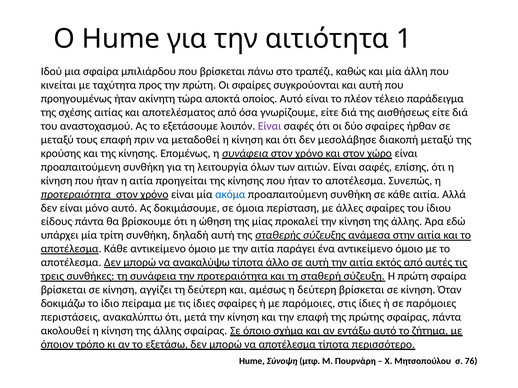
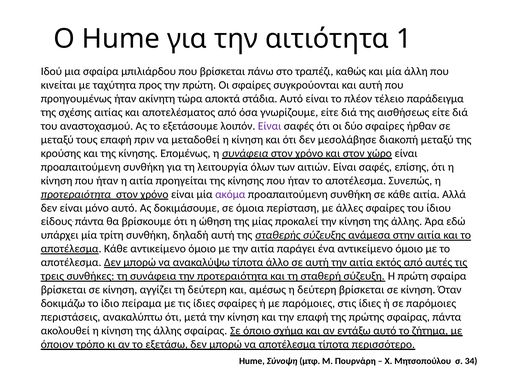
οποίος: οποίος -> στάδια
ακόμα colour: blue -> purple
76: 76 -> 34
